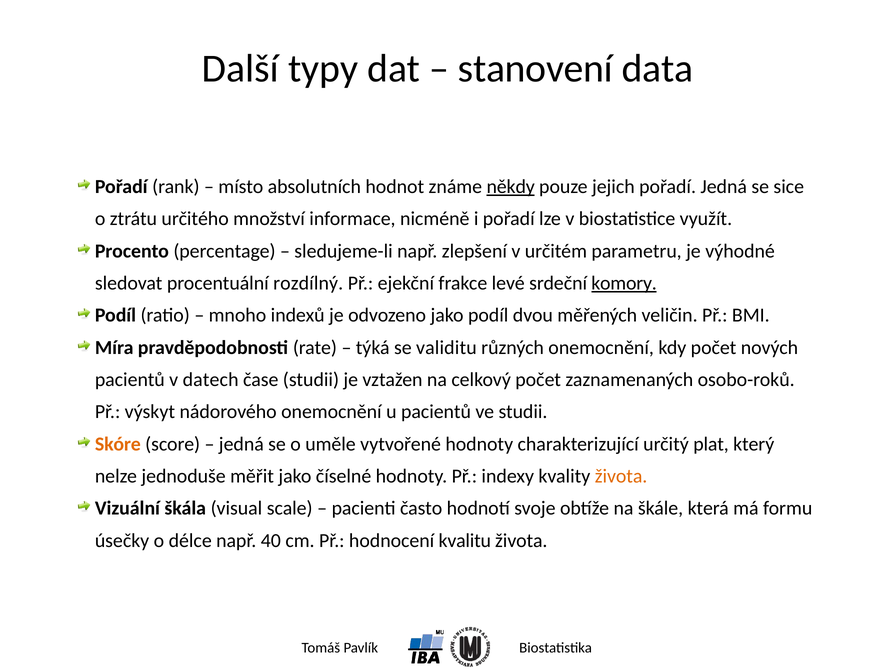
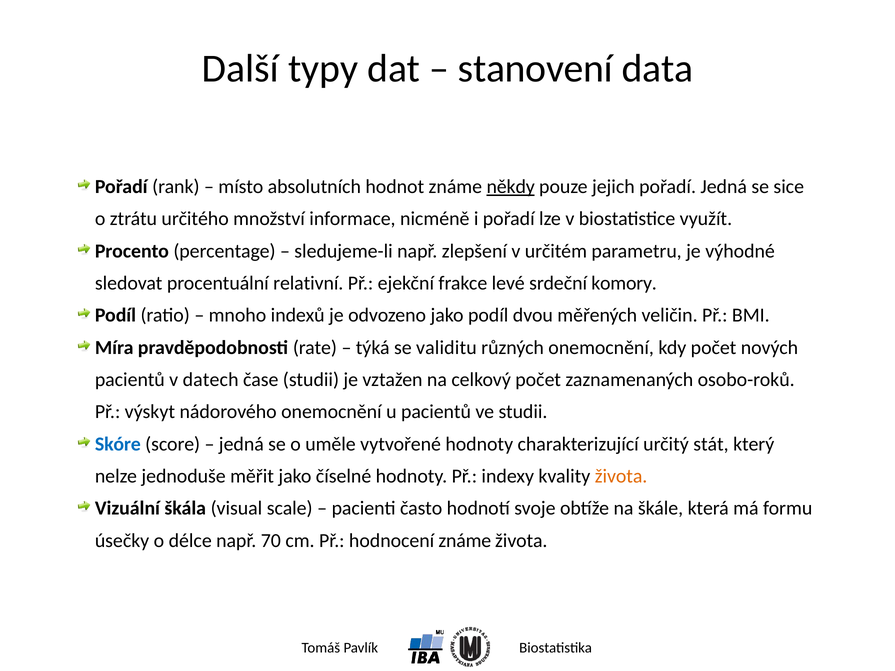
rozdílný: rozdílný -> relativní
komory underline: present -> none
Skóre colour: orange -> blue
plat: plat -> stát
40: 40 -> 70
hodnocení kvalitu: kvalitu -> známe
